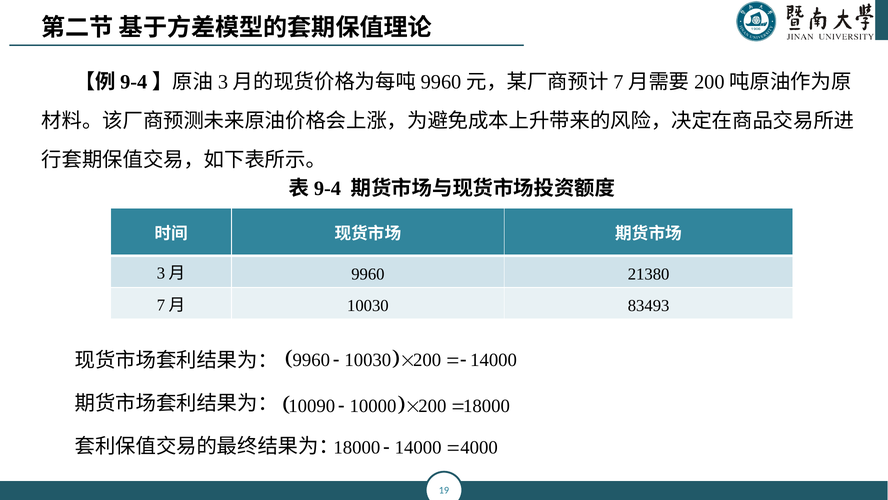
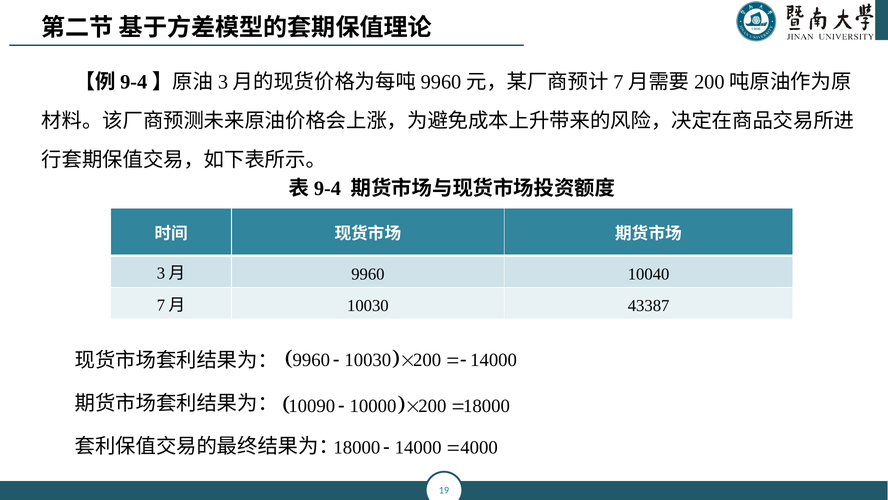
21380: 21380 -> 10040
83493: 83493 -> 43387
